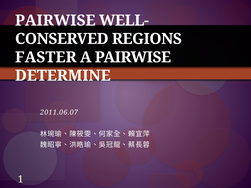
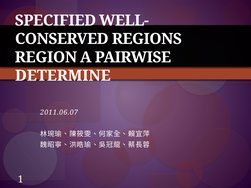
PAIRWISE at (55, 21): PAIRWISE -> SPECIFIED
FASTER: FASTER -> REGION
